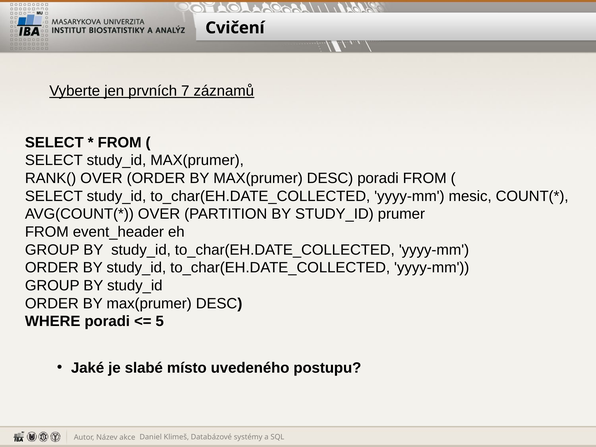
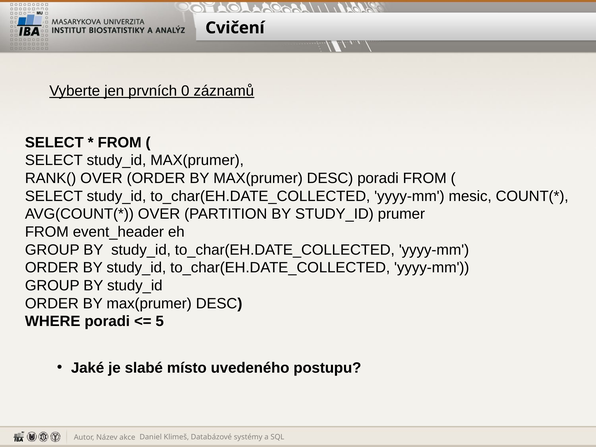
7: 7 -> 0
